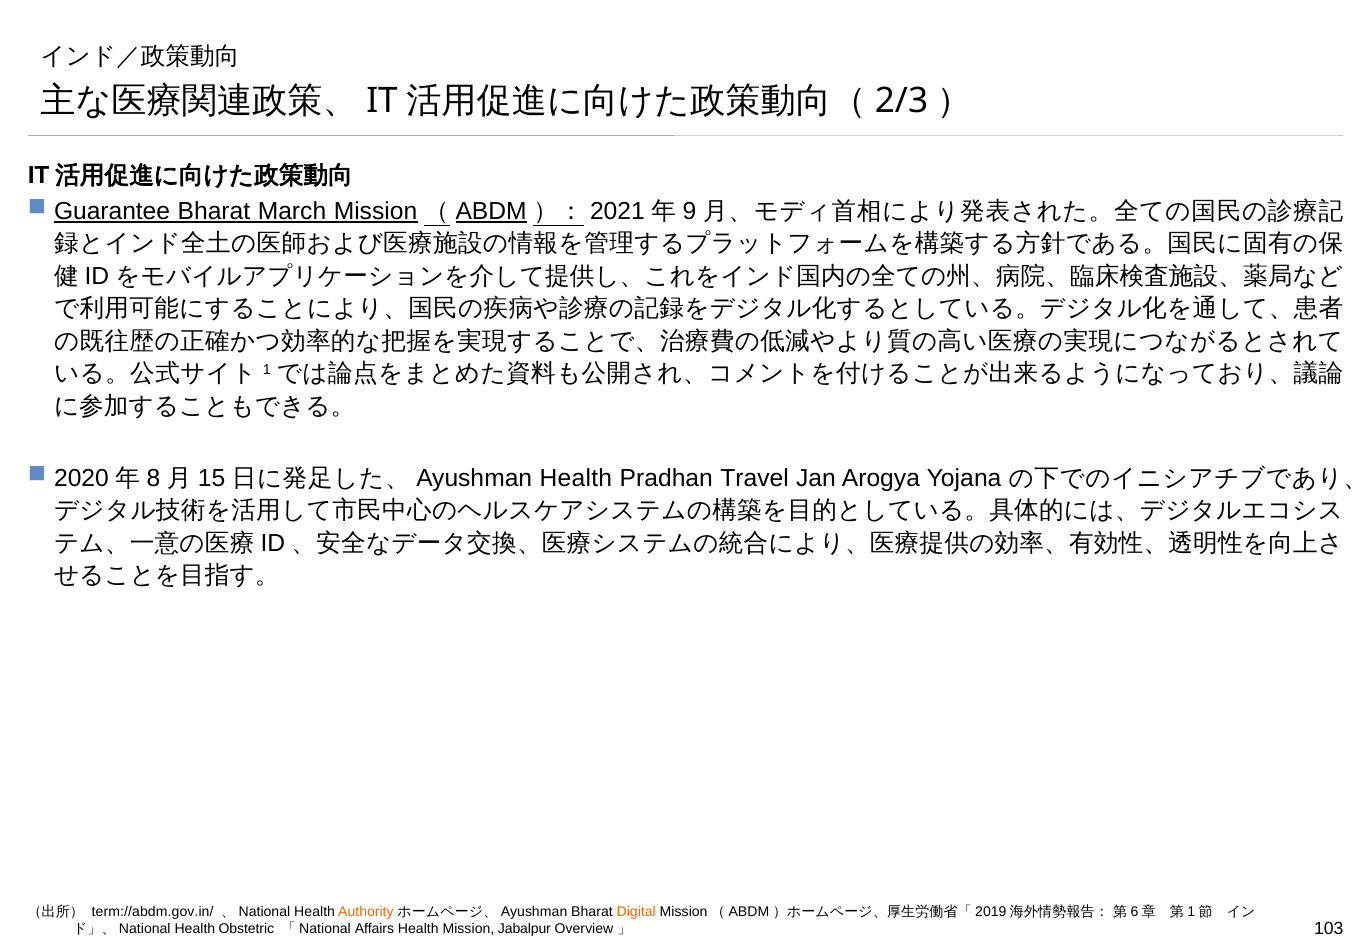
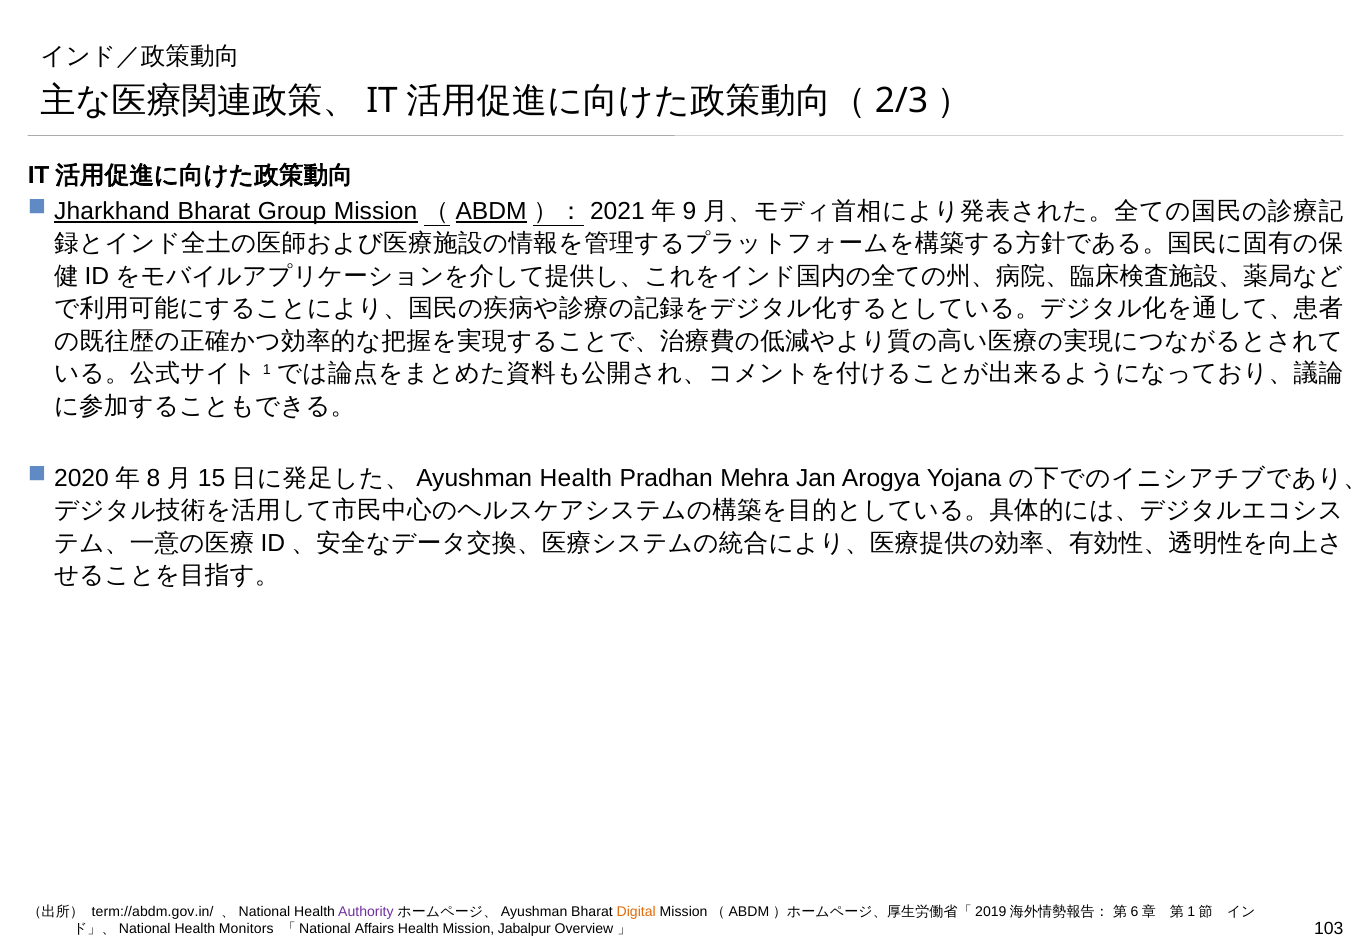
Guarantee: Guarantee -> Jharkhand
March: March -> Group
Travel: Travel -> Mehra
Authority colour: orange -> purple
Obstetric: Obstetric -> Monitors
